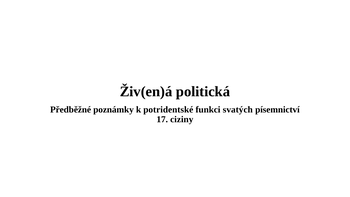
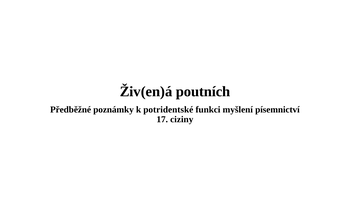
politická: politická -> poutních
svatých: svatých -> myšlení
